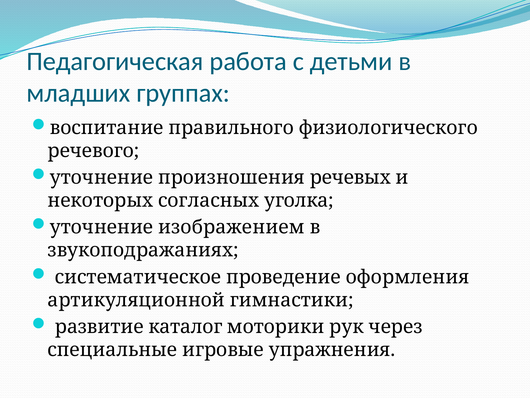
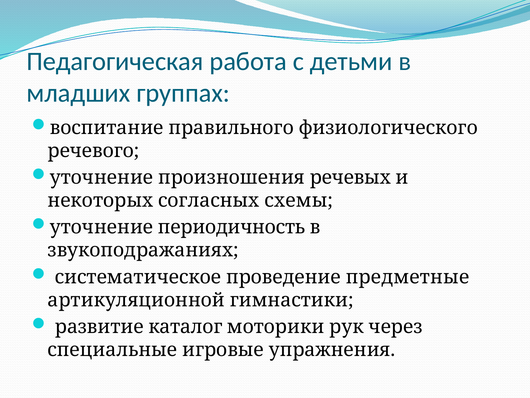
уголка: уголка -> схемы
изображением: изображением -> периодичность
оформления: оформления -> предметные
